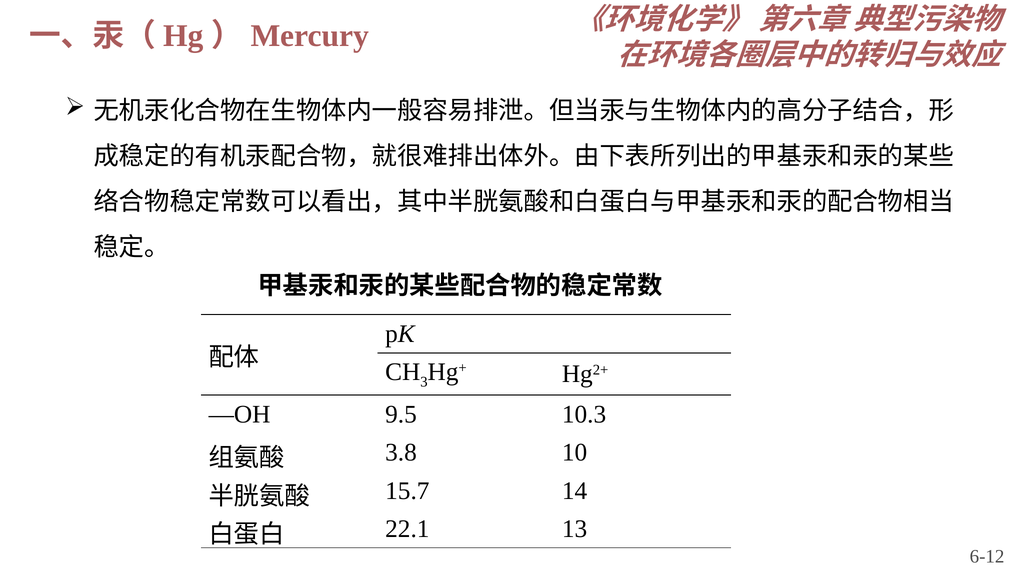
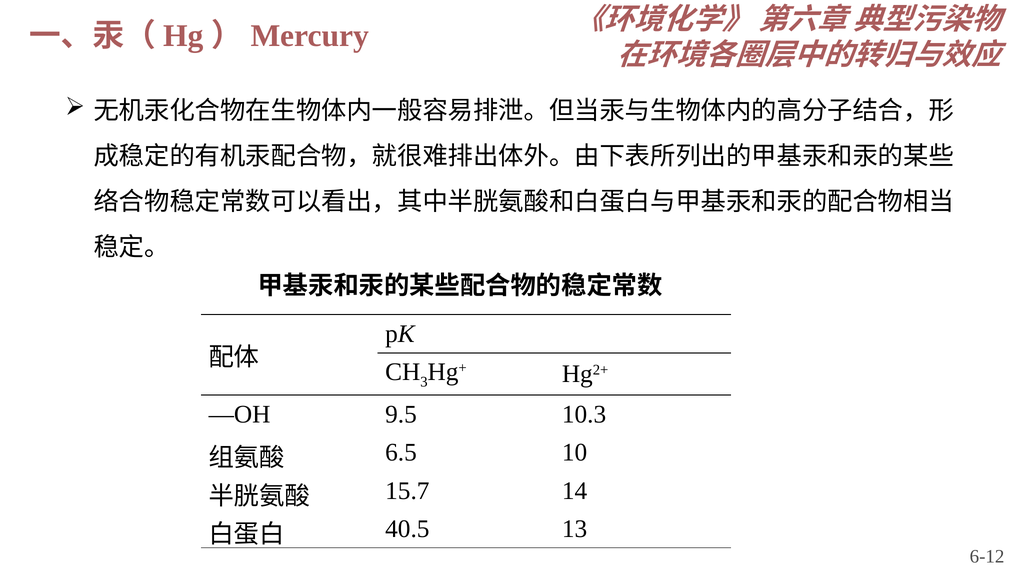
3.8: 3.8 -> 6.5
22.1: 22.1 -> 40.5
